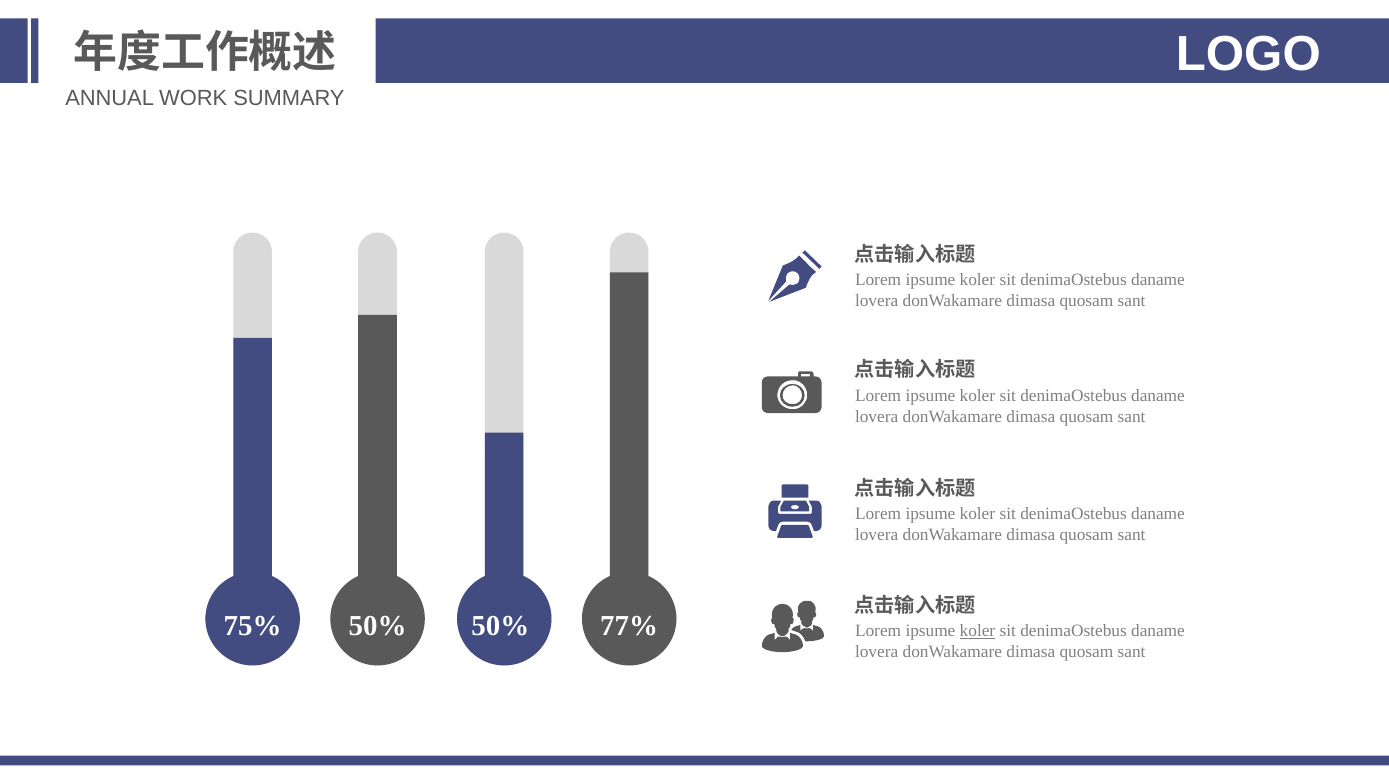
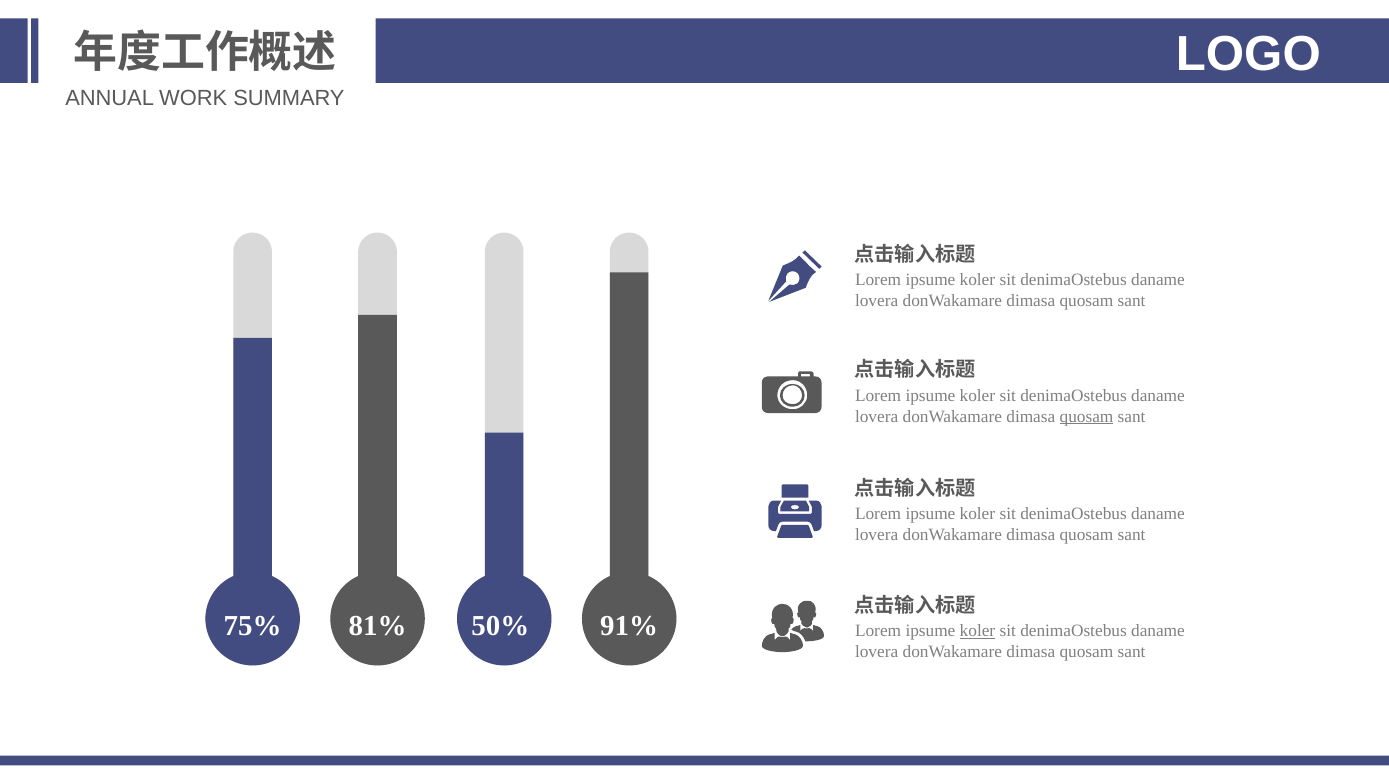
quosam at (1087, 416) underline: none -> present
75% 50%: 50% -> 81%
77%: 77% -> 91%
